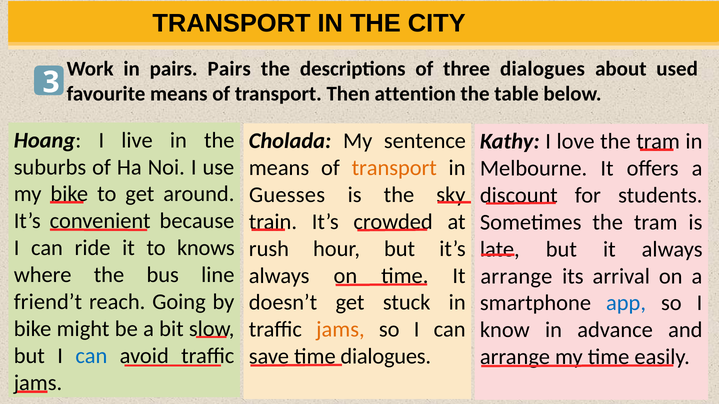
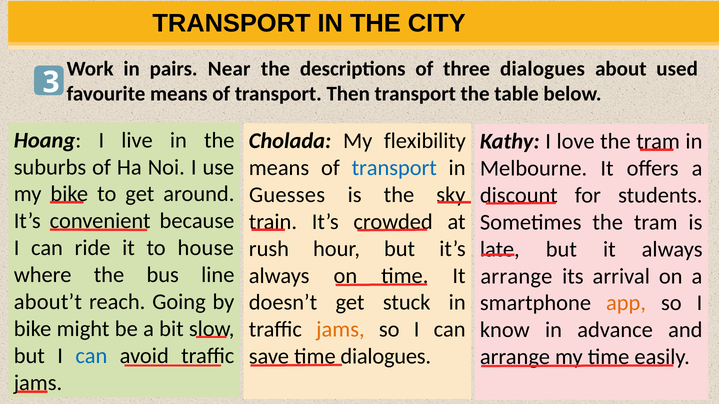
pairs Pairs: Pairs -> Near
Then attention: attention -> transport
sentence: sentence -> flexibility
transport at (394, 168) colour: orange -> blue
knows: knows -> house
friend’t: friend’t -> about’t
app colour: blue -> orange
